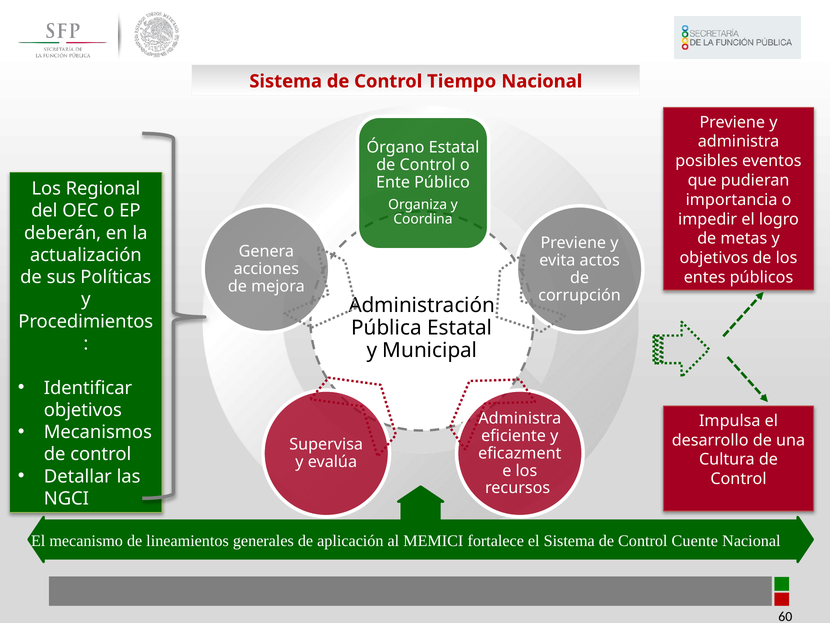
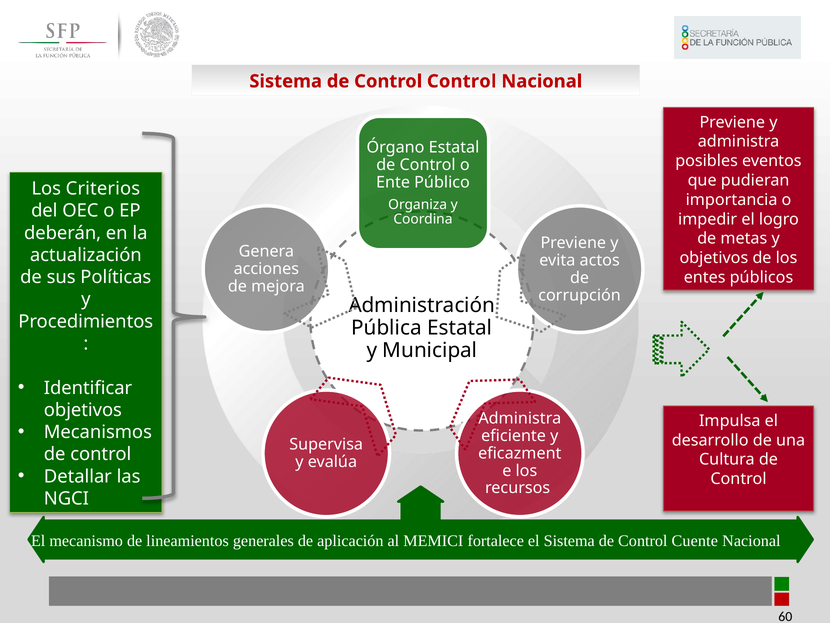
Control Tiempo: Tiempo -> Control
Regional: Regional -> Criterios
